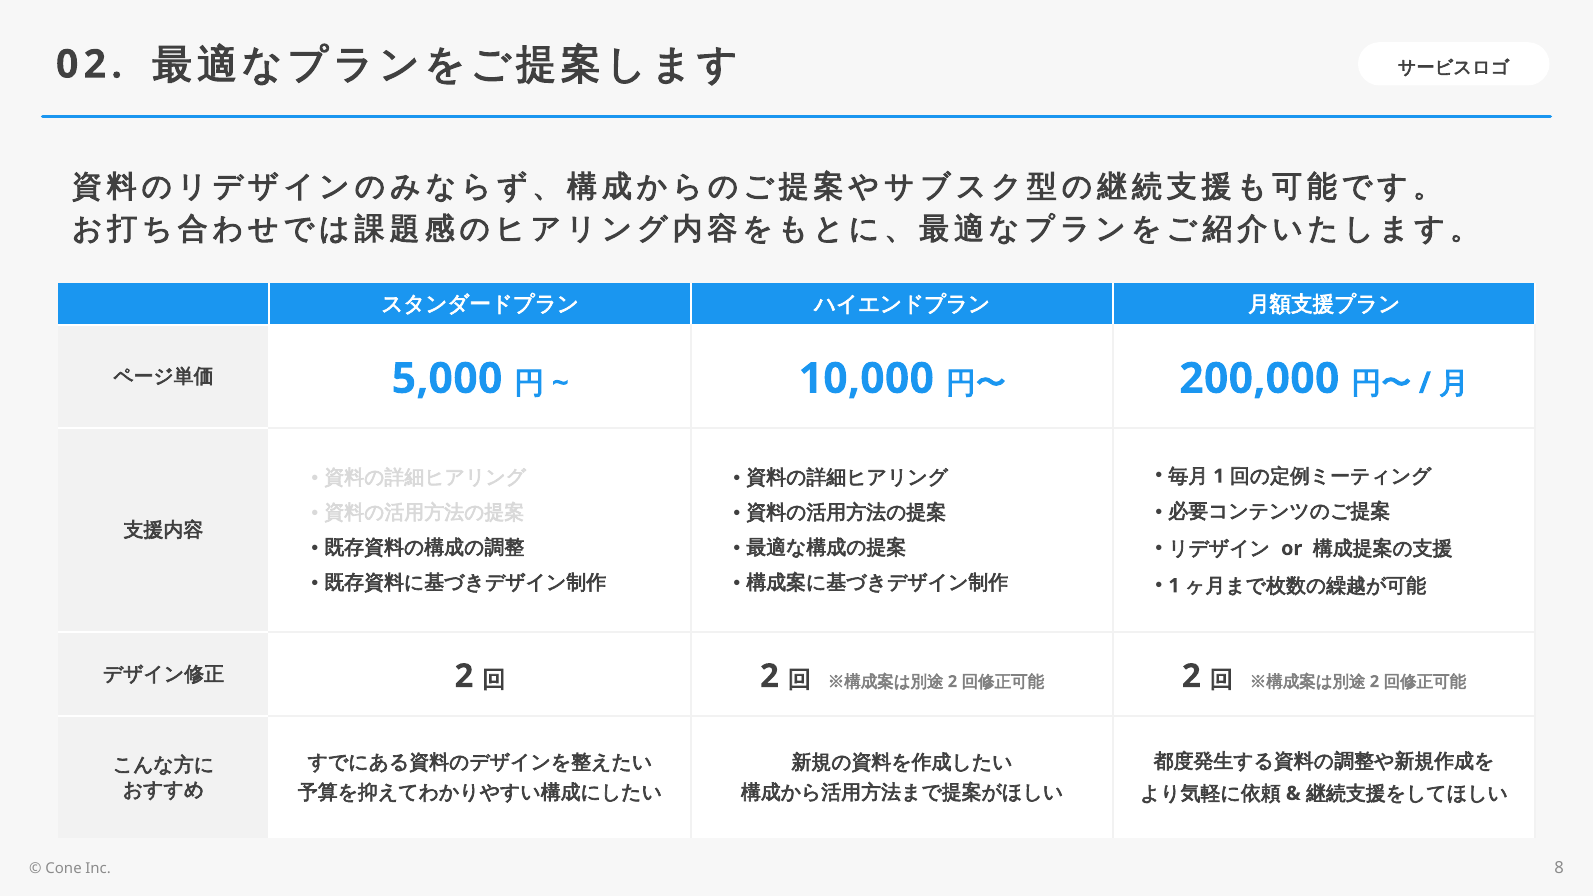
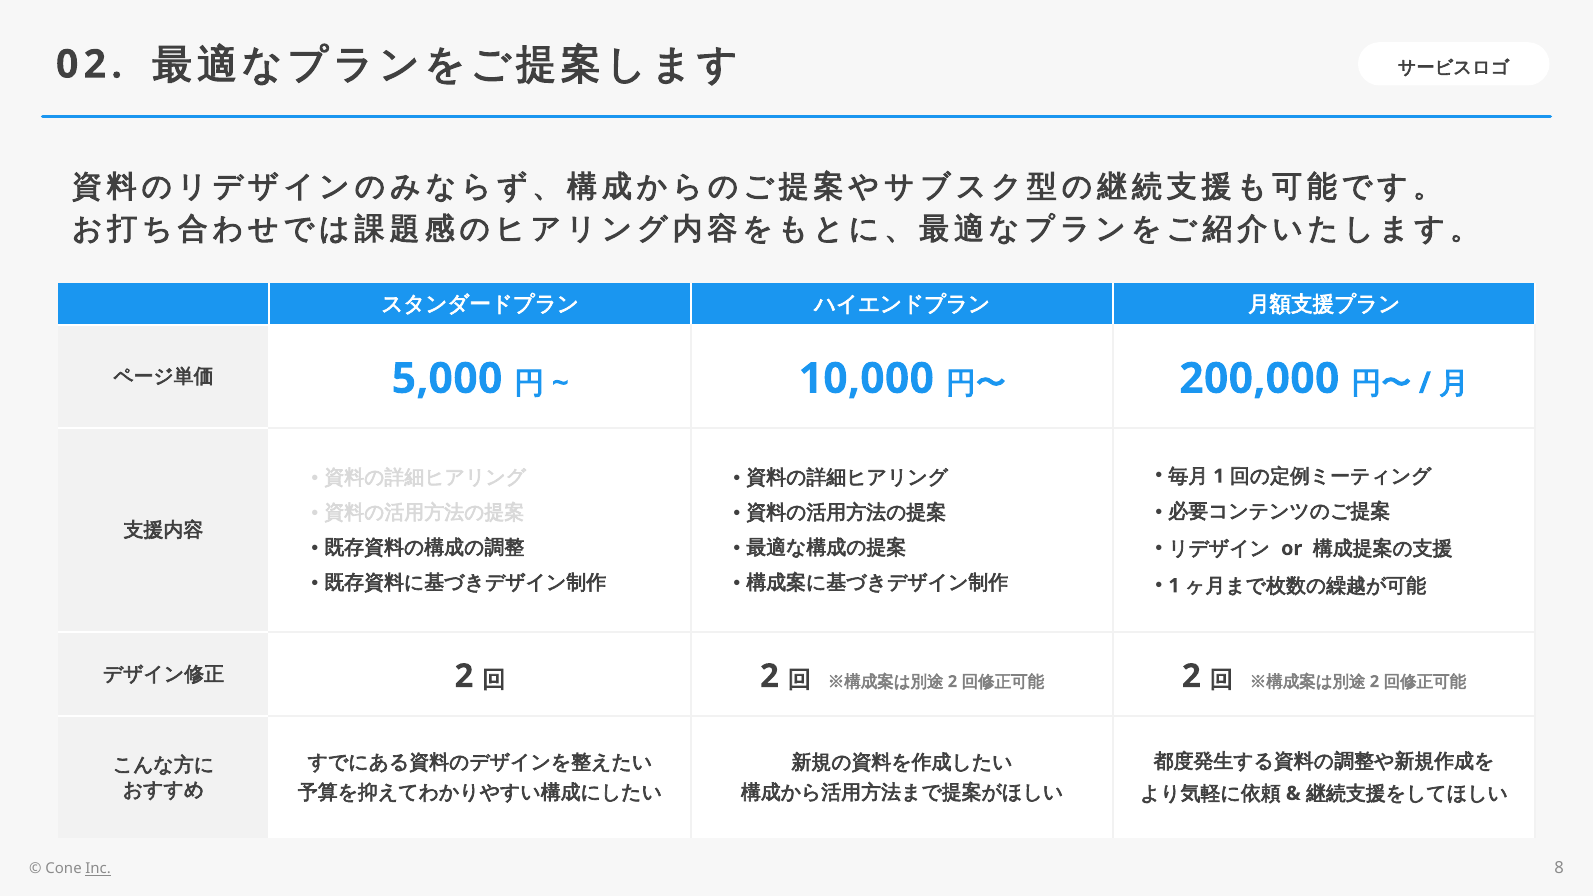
Inc underline: none -> present
